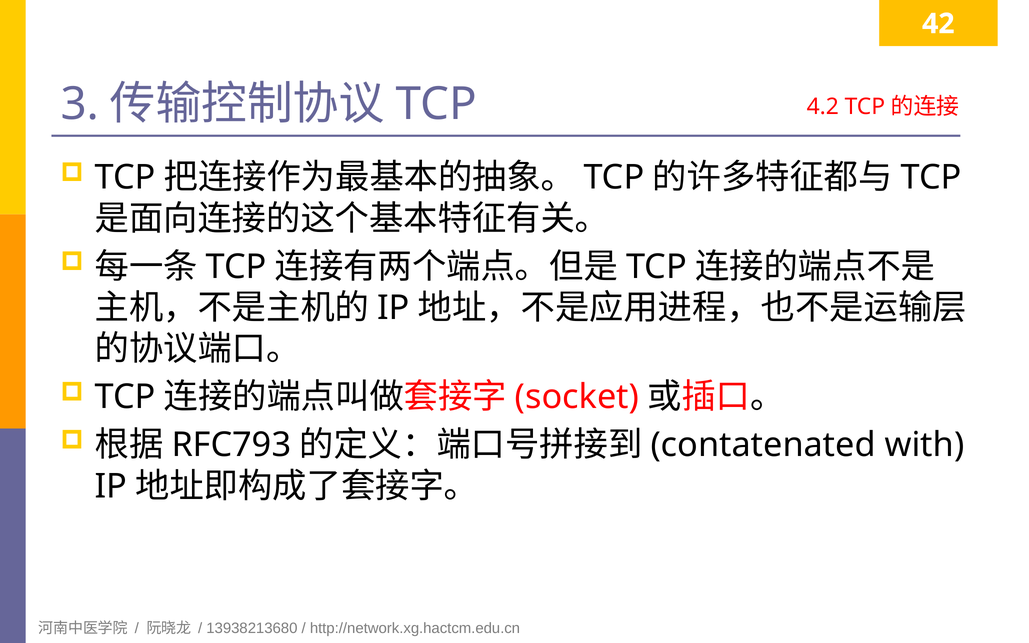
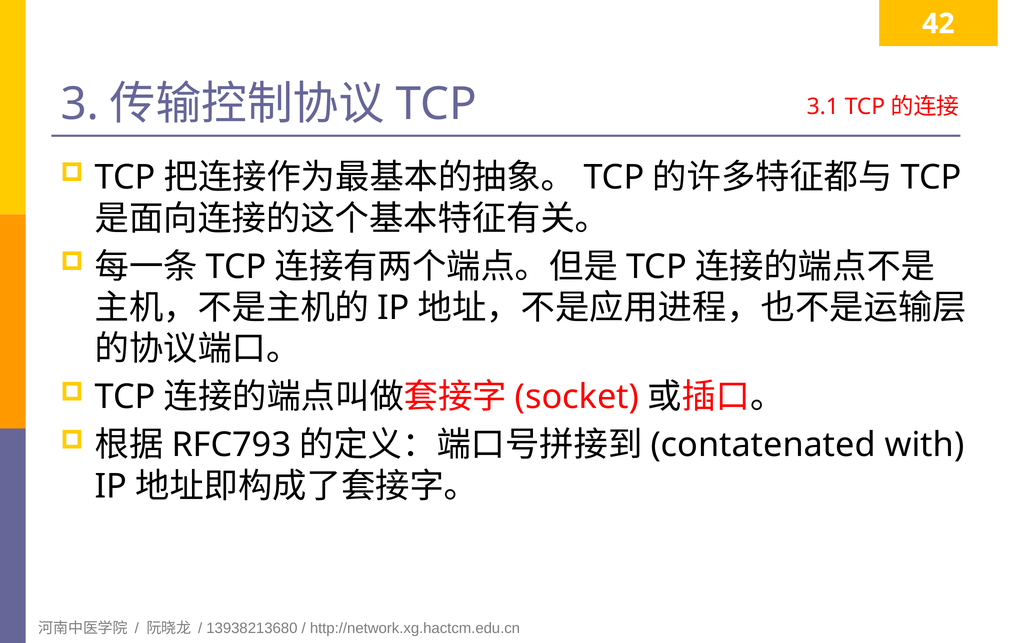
4.2: 4.2 -> 3.1
